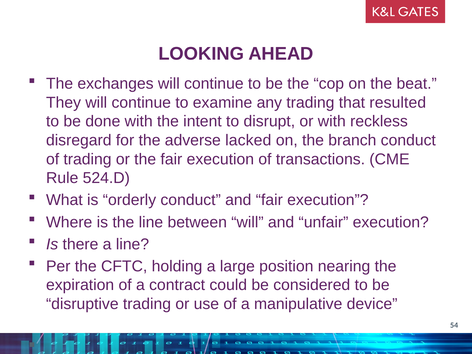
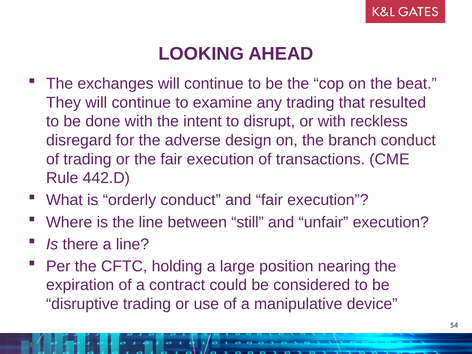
lacked: lacked -> design
524.D: 524.D -> 442.D
between will: will -> still
